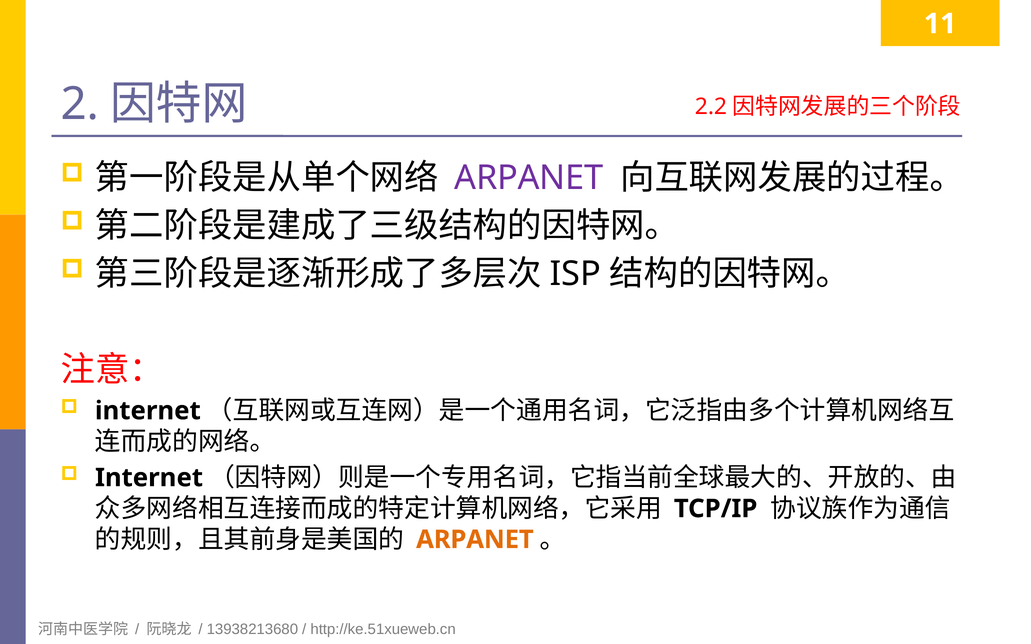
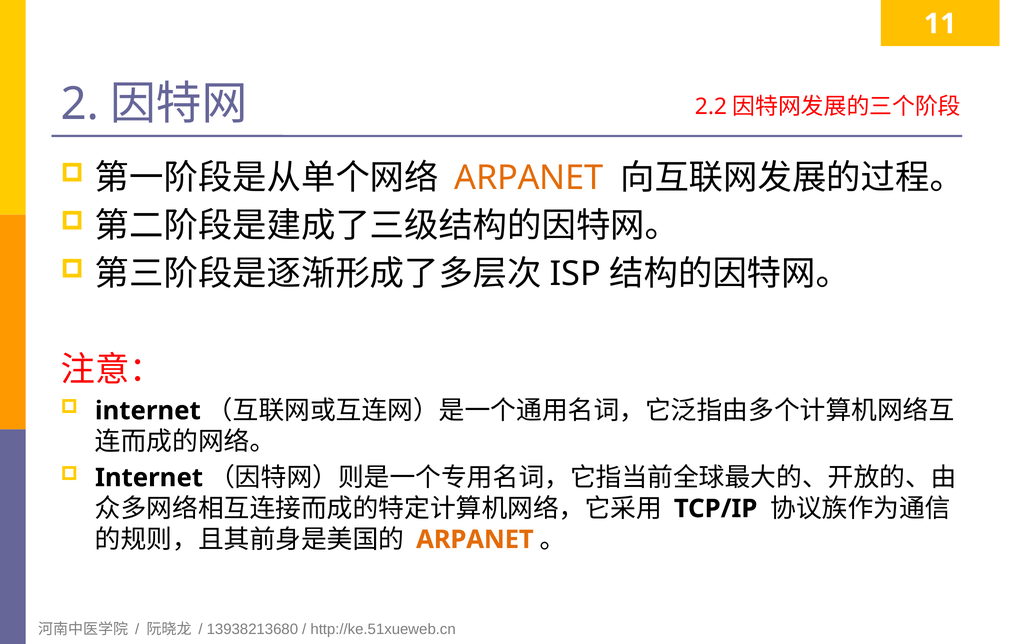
ARPANET at (529, 178) colour: purple -> orange
